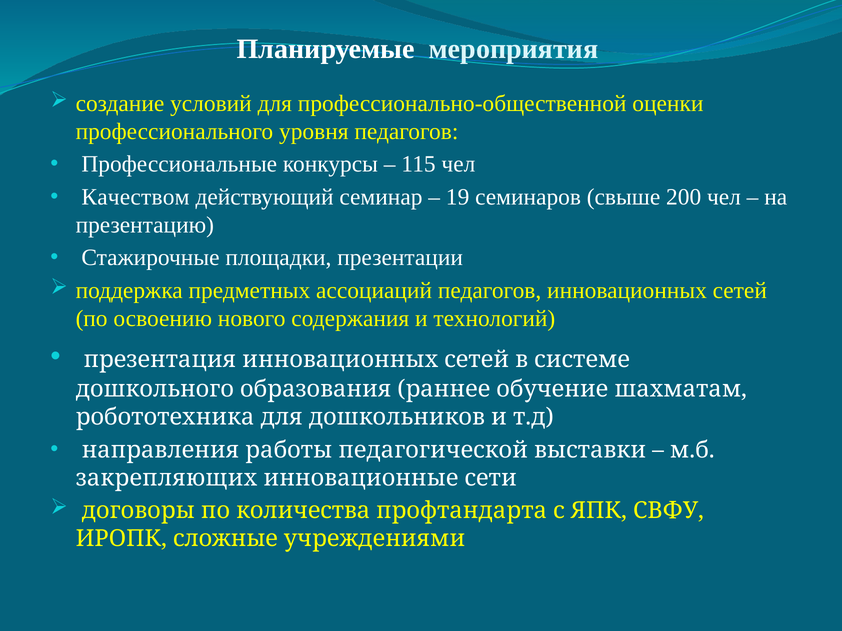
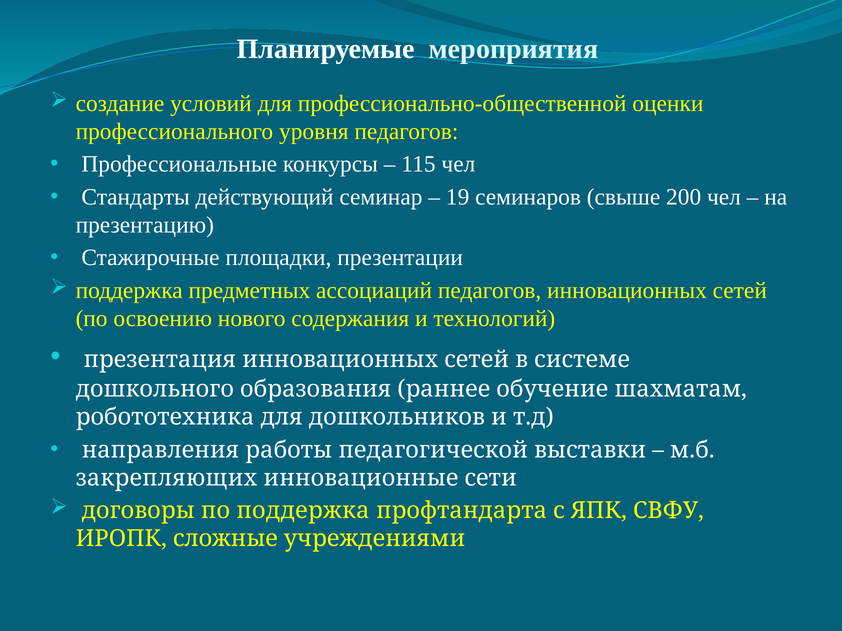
Качеством: Качеством -> Стандарты
по количества: количества -> поддержка
